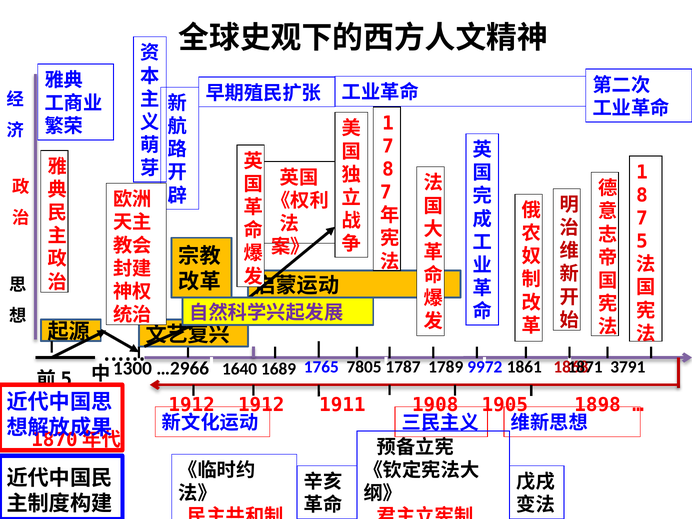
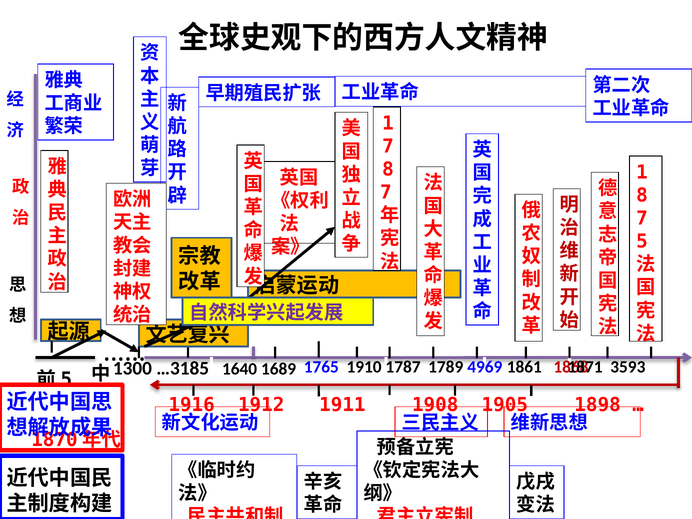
7805: 7805 -> 1910
9972: 9972 -> 4969
3791: 3791 -> 3593
…2966: …2966 -> …3185
1912 at (192, 405): 1912 -> 1916
